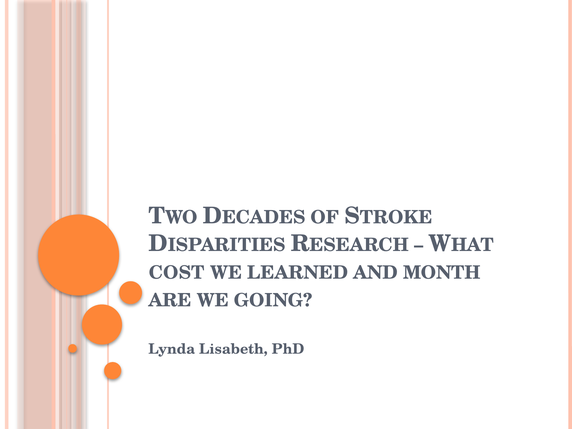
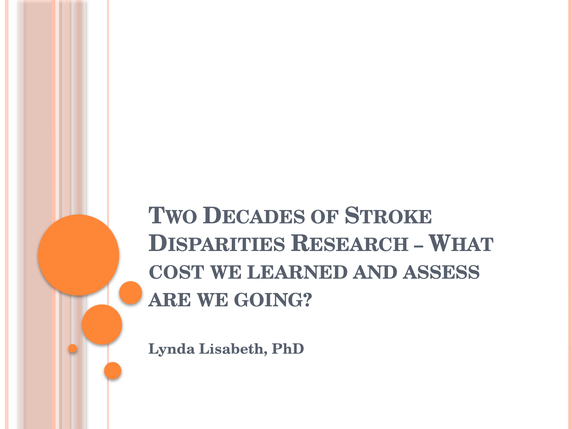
MONTH: MONTH -> ASSESS
